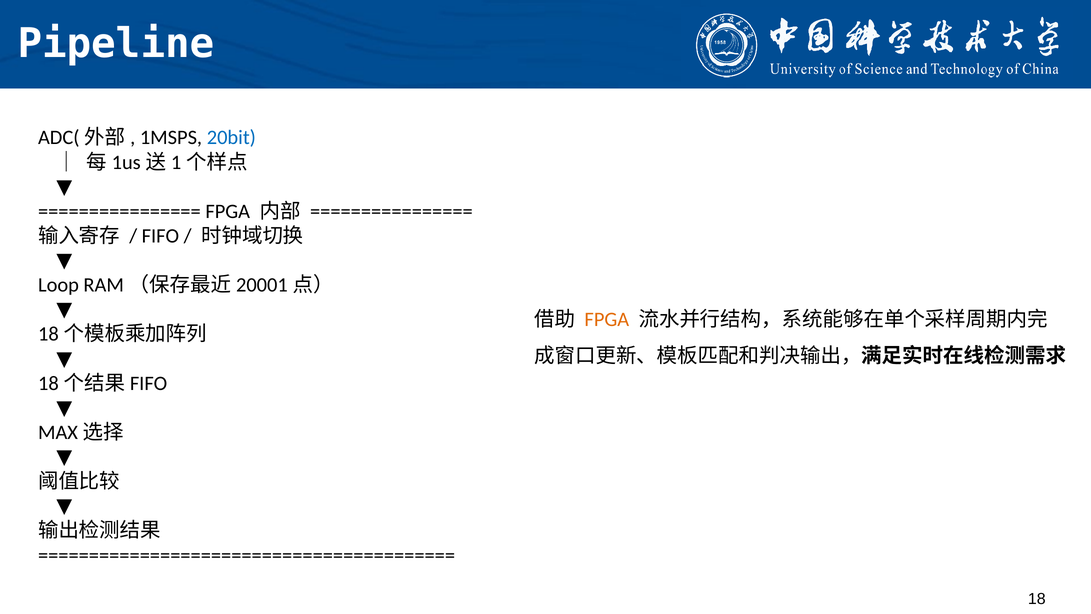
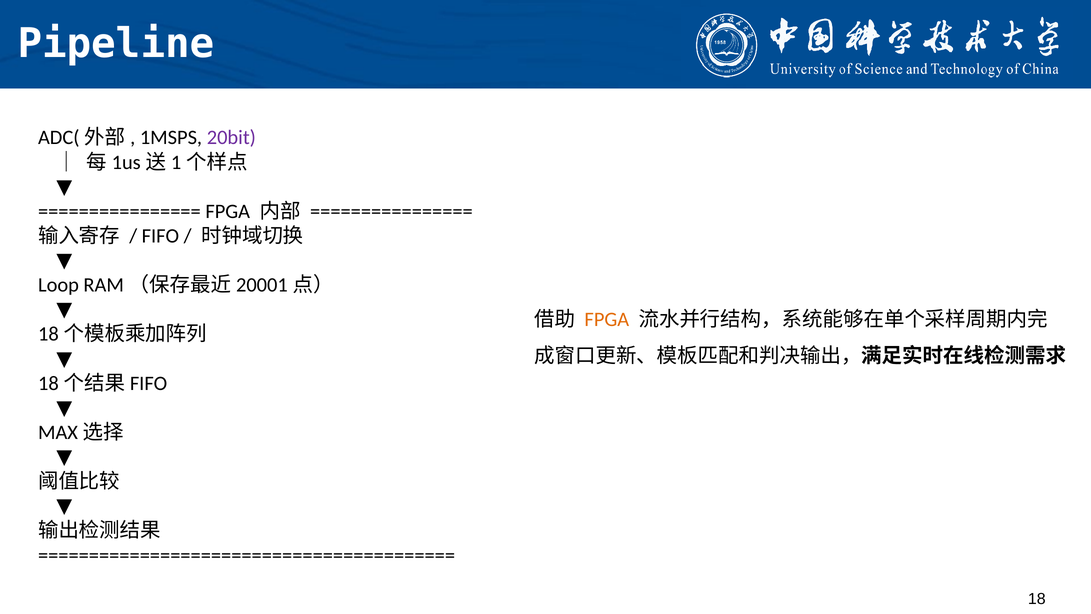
20bit colour: blue -> purple
